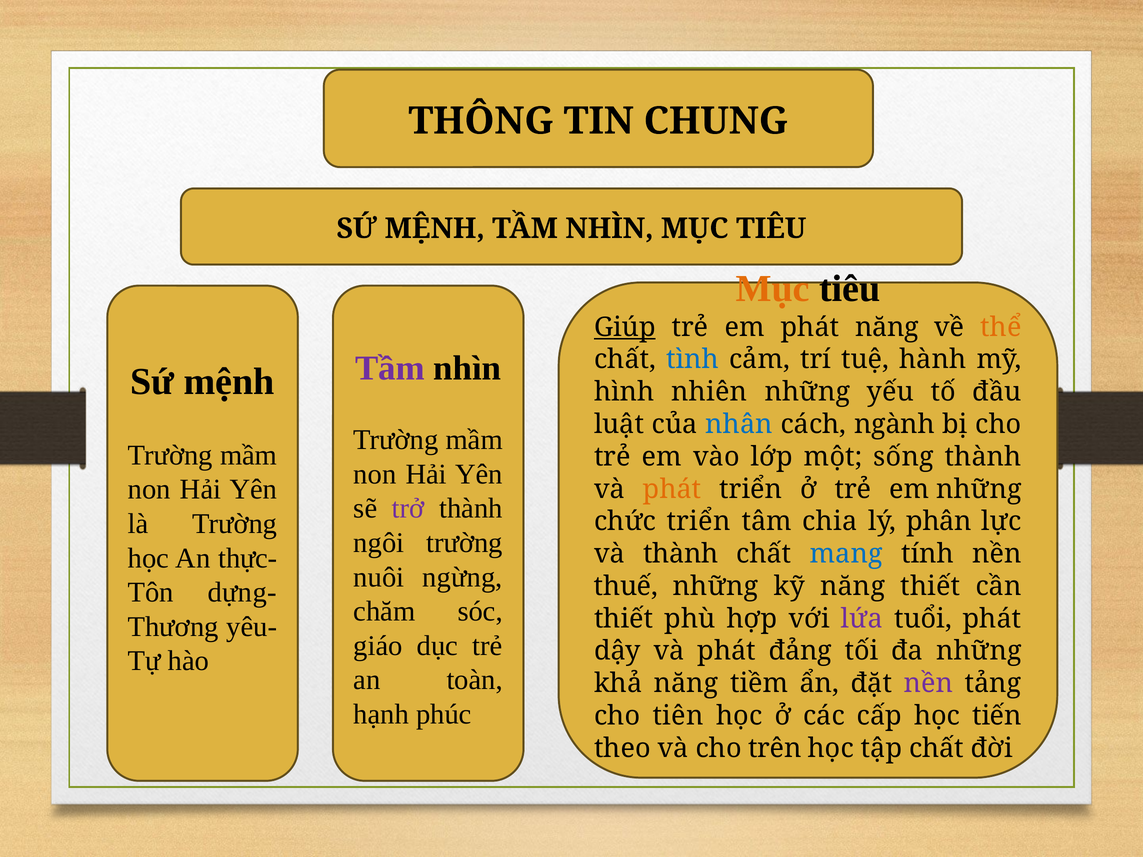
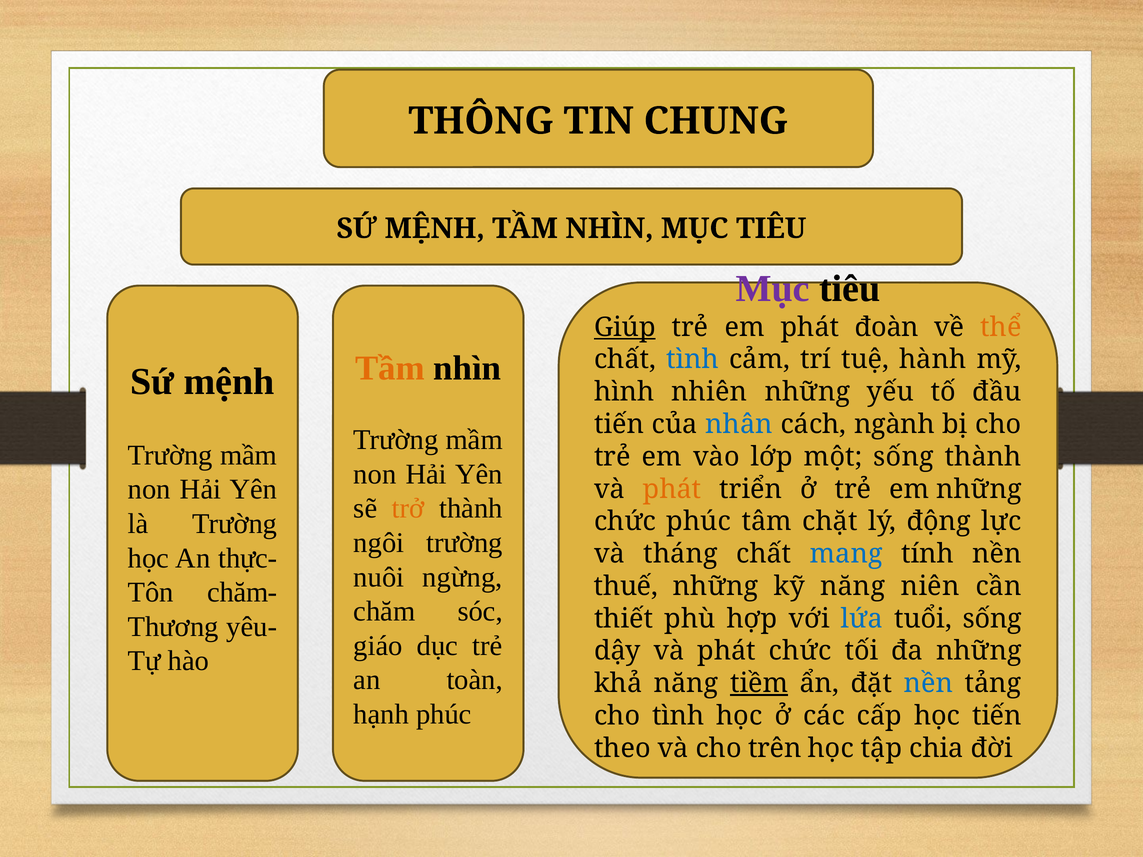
Mục at (773, 289) colour: orange -> purple
phát năng: năng -> đoàn
Tầm at (390, 368) colour: purple -> orange
luật at (619, 424): luật -> tiến
trở colour: purple -> orange
chức triển: triển -> phúc
chia: chia -> chặt
phân: phân -> động
và thành: thành -> tháng
năng thiết: thiết -> niên
dựng-: dựng- -> chăm-
lứa colour: purple -> blue
tuổi phát: phát -> sống
phát đảng: đảng -> chức
tiềm underline: none -> present
nền at (928, 684) colour: purple -> blue
cho tiên: tiên -> tình
tập chất: chất -> chia
